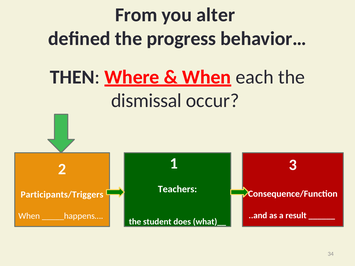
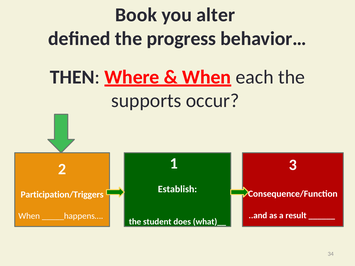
From: From -> Book
dismissal: dismissal -> supports
Teachers: Teachers -> Establish
Participants/Triggers: Participants/Triggers -> Participation/Triggers
